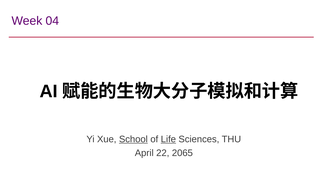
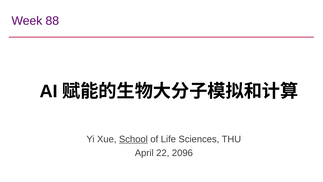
04: 04 -> 88
Life underline: present -> none
2065: 2065 -> 2096
